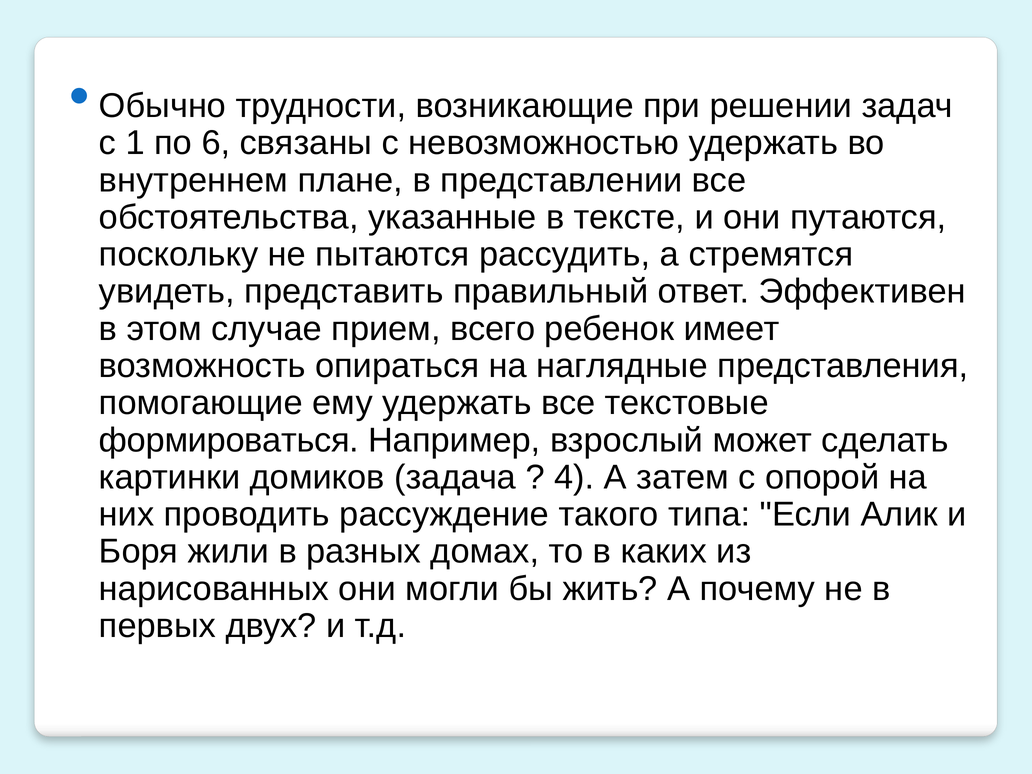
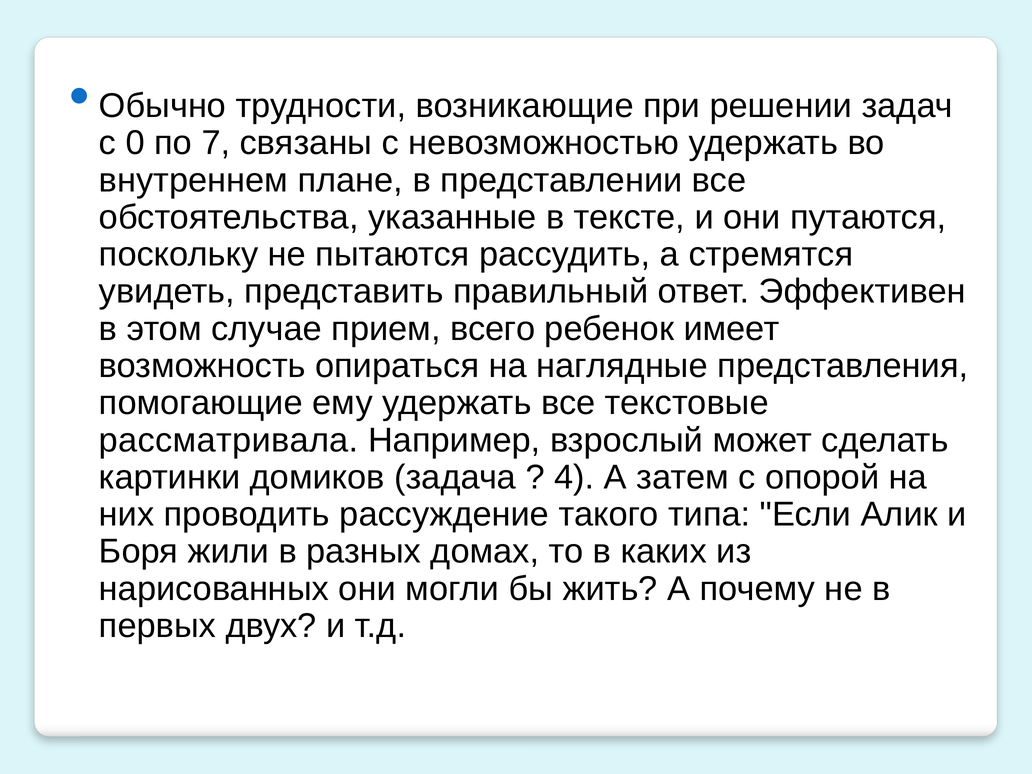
1: 1 -> 0
6: 6 -> 7
формироваться: формироваться -> рассматривала
